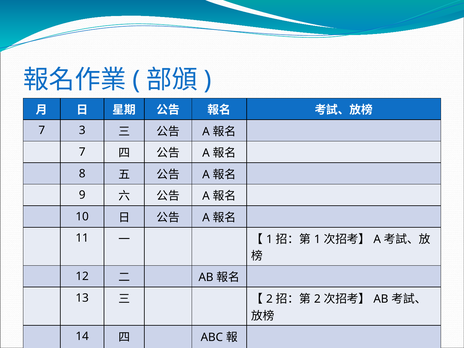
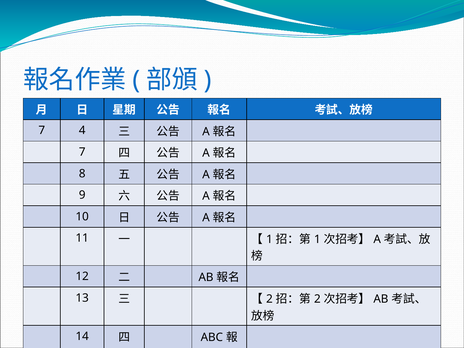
7 3: 3 -> 4
